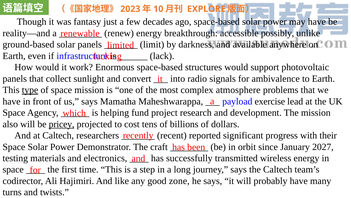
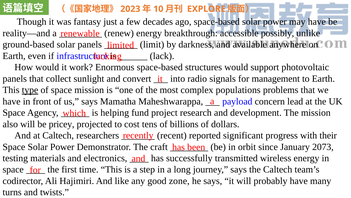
ambivalence: ambivalence -> management
atmosphere: atmosphere -> populations
exercise: exercise -> concern
pricey underline: present -> none
2027: 2027 -> 2073
